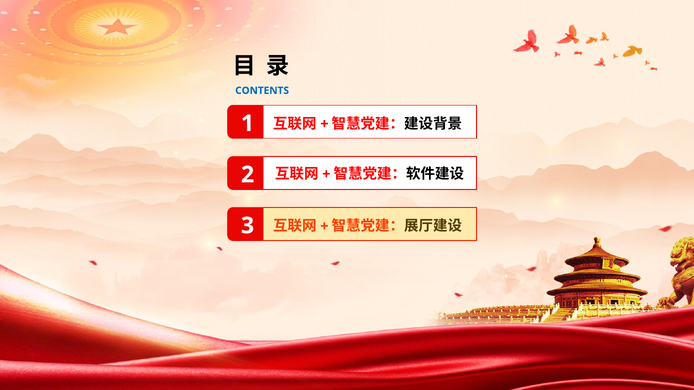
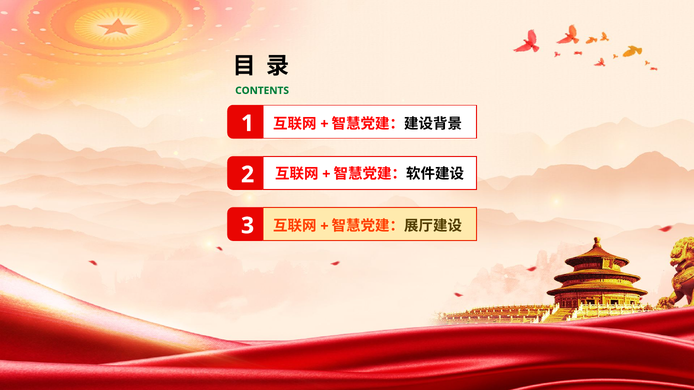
CONTENTS colour: blue -> green
